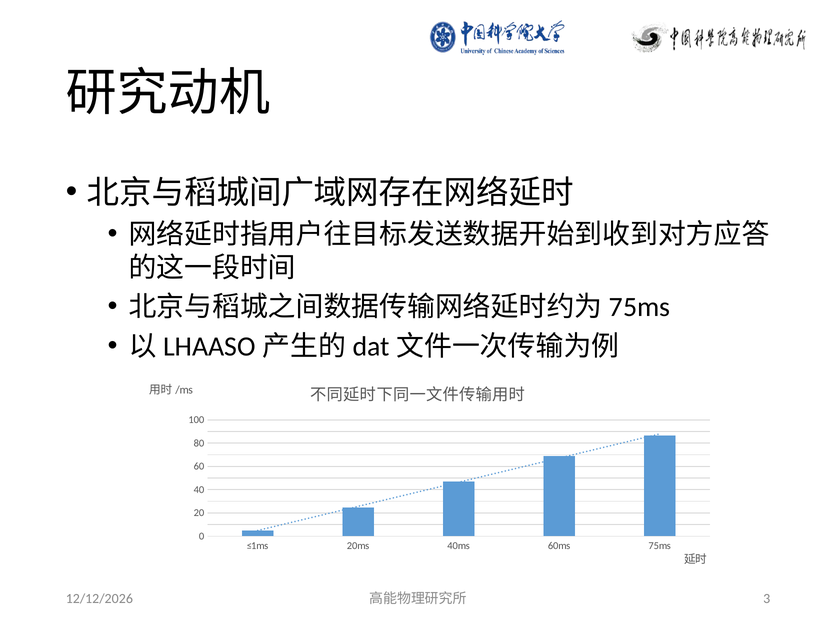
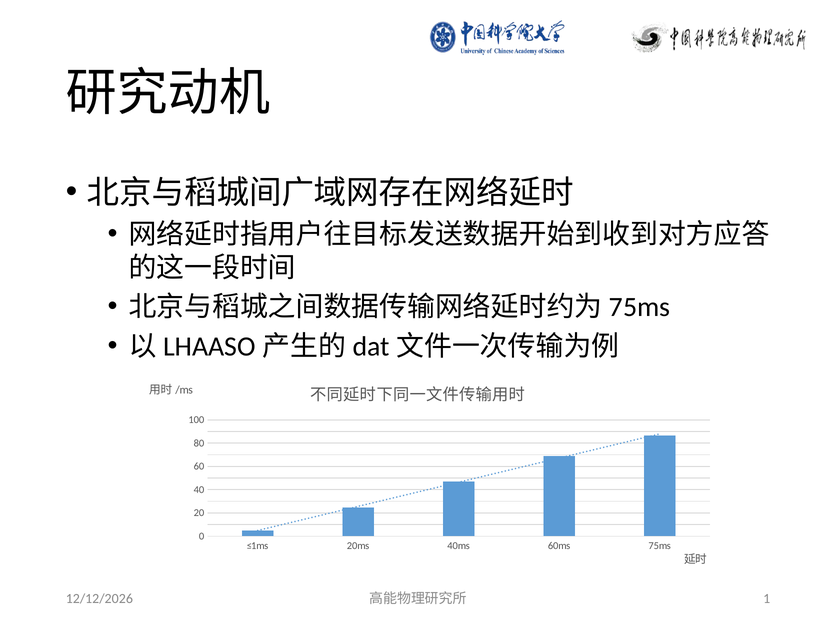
3: 3 -> 1
